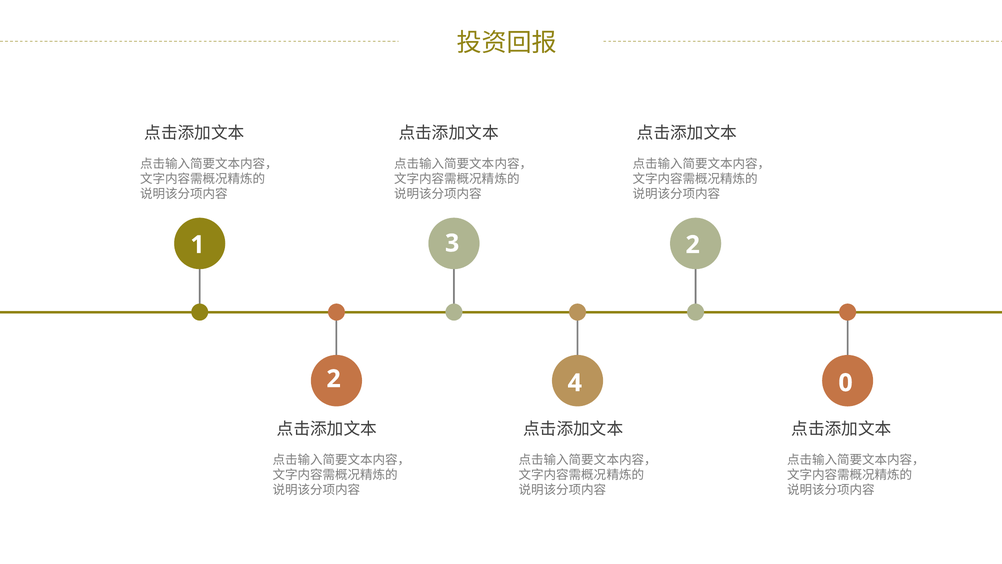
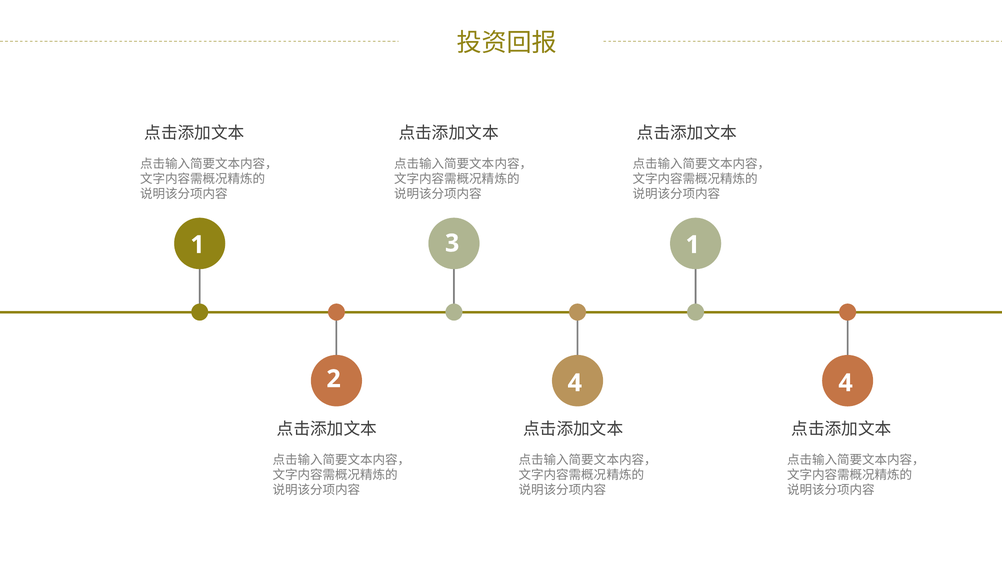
3 2: 2 -> 1
4 0: 0 -> 4
